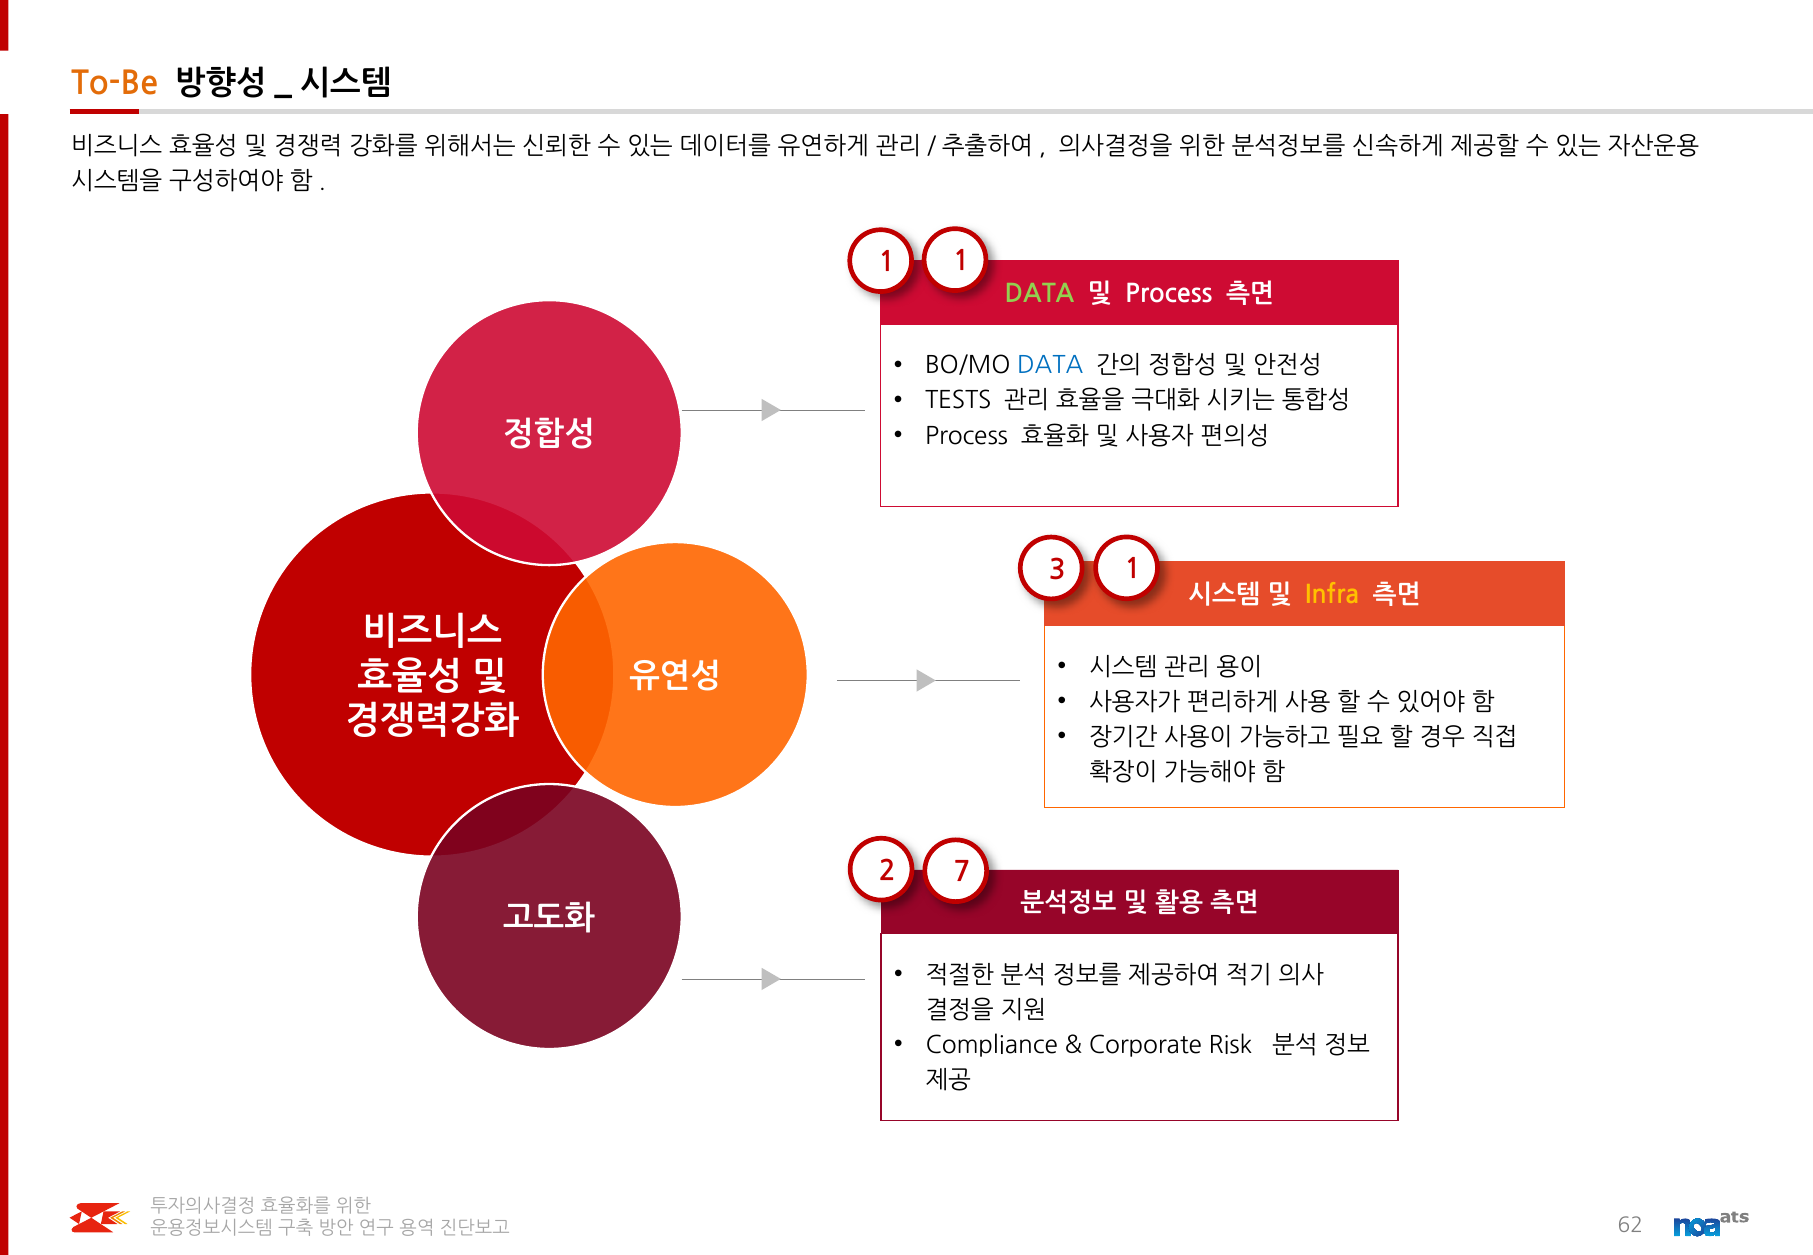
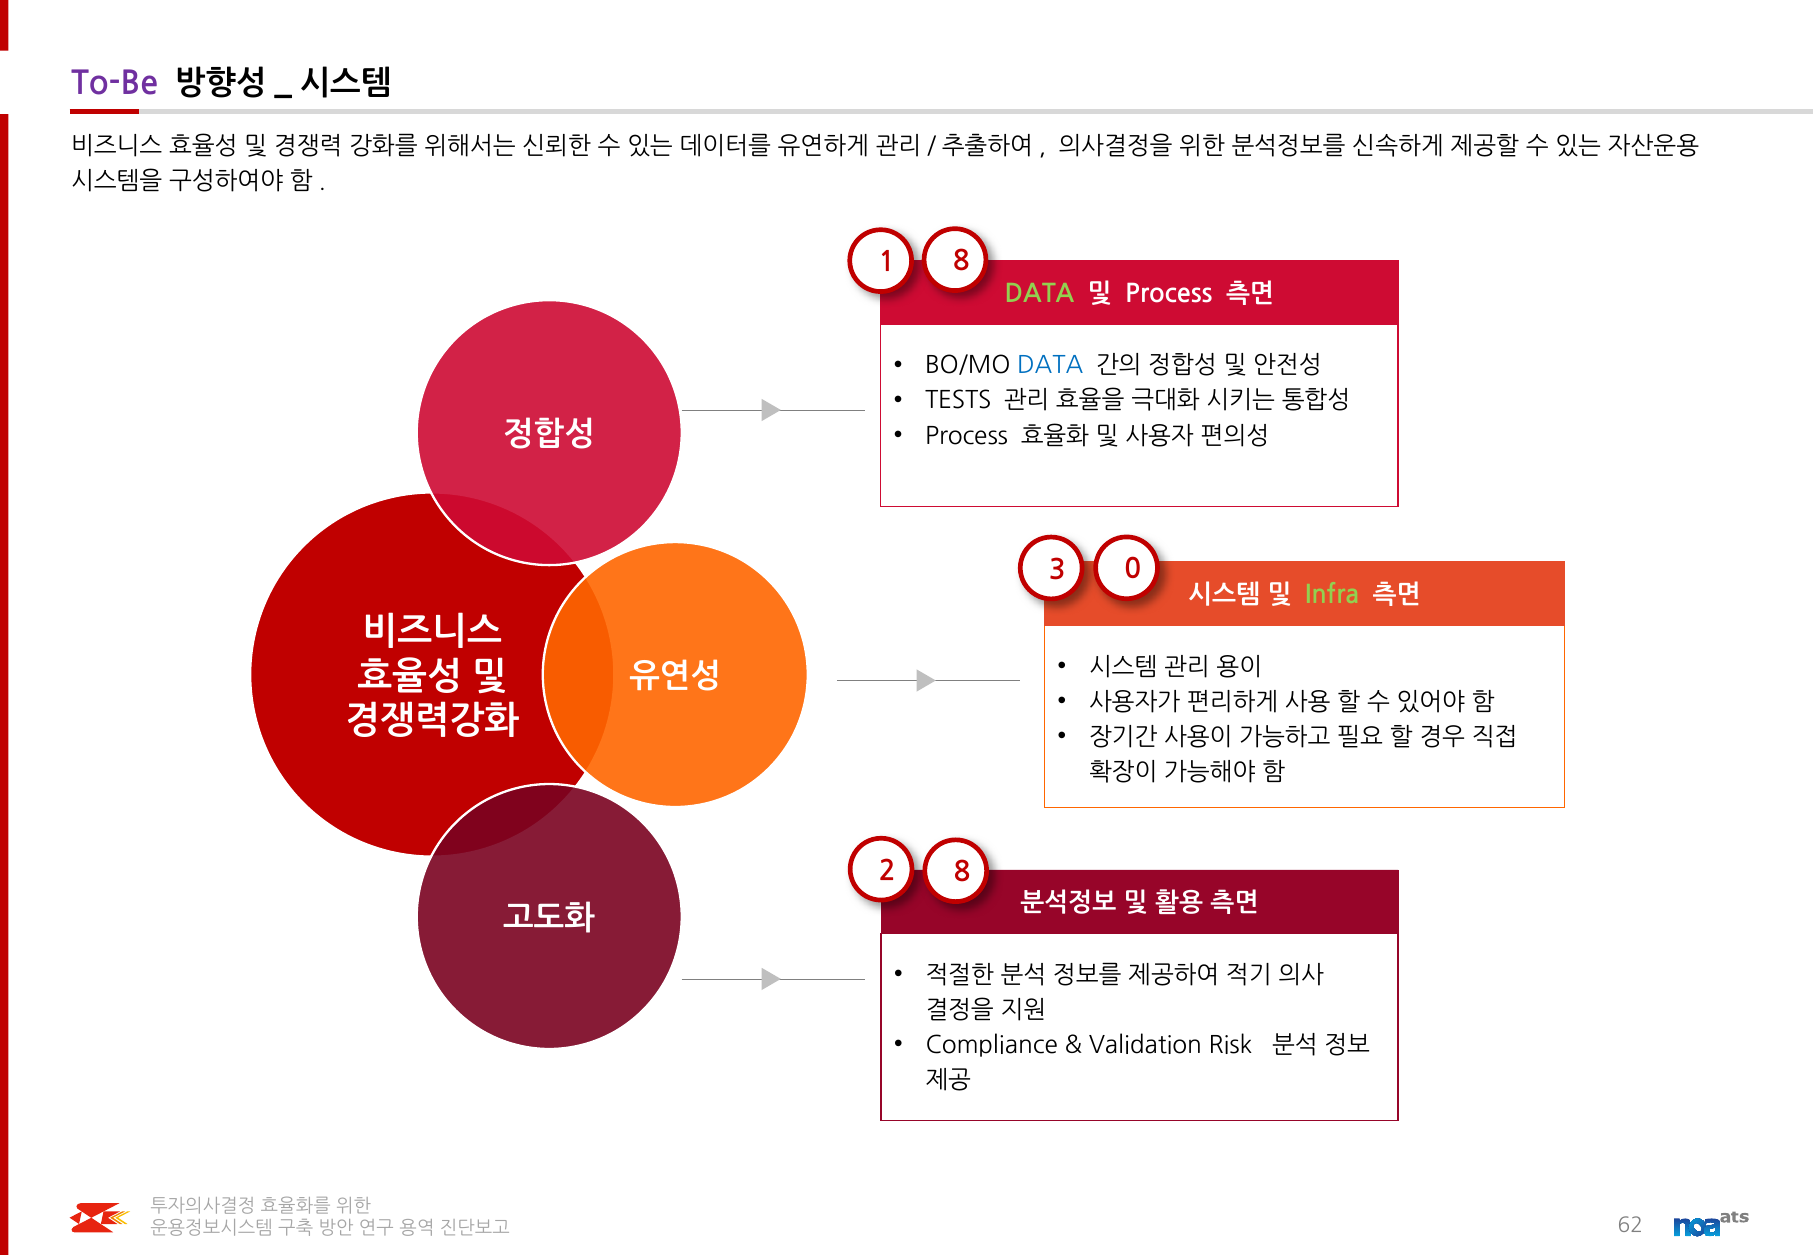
To-Be colour: orange -> purple
1 1: 1 -> 8
3 1: 1 -> 0
Infra colour: yellow -> light green
2 7: 7 -> 8
Corporate: Corporate -> Validation
